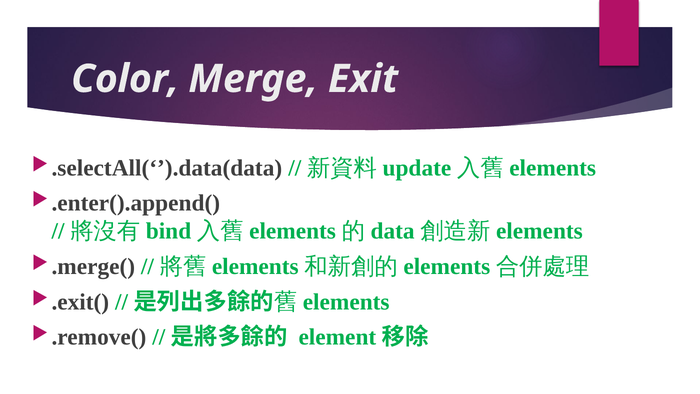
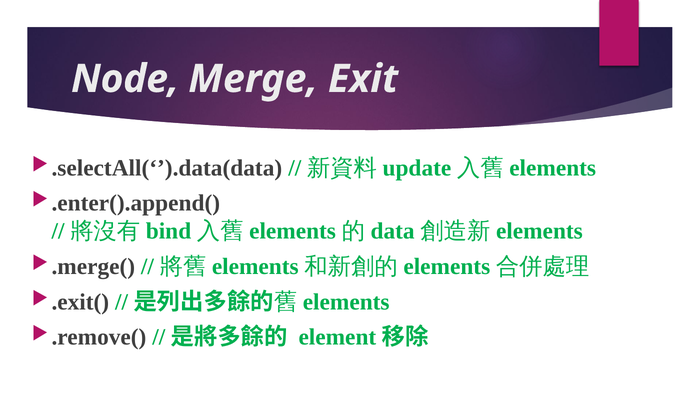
Color: Color -> Node
